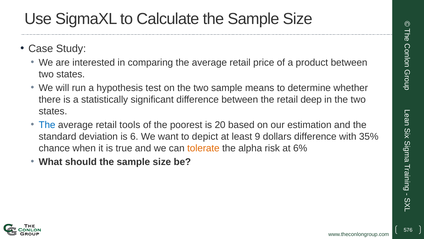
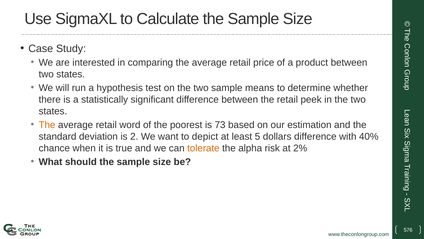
deep: deep -> peek
The at (47, 125) colour: blue -> orange
tools: tools -> word
20: 20 -> 73
6: 6 -> 2
9: 9 -> 5
35%: 35% -> 40%
6%: 6% -> 2%
